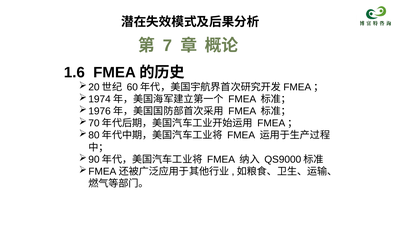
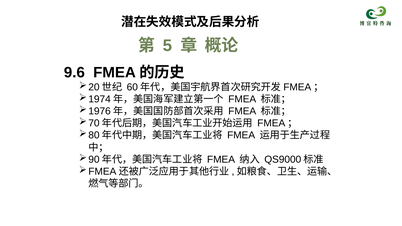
7: 7 -> 5
1.6: 1.6 -> 9.6
